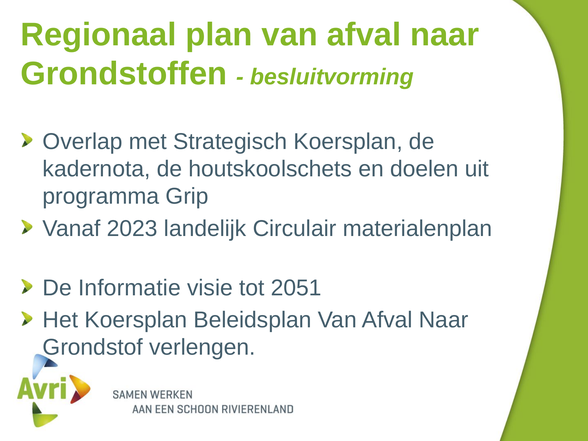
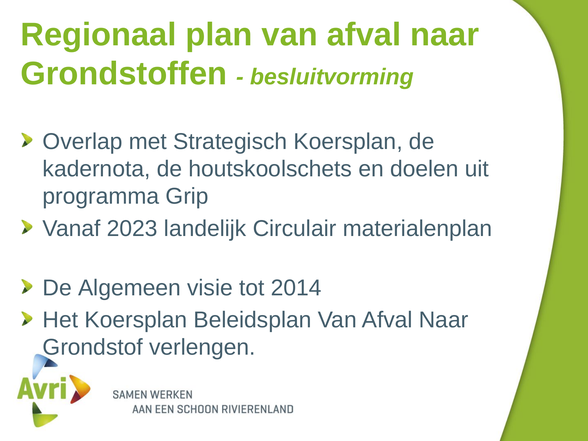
Informatie: Informatie -> Algemeen
2051: 2051 -> 2014
